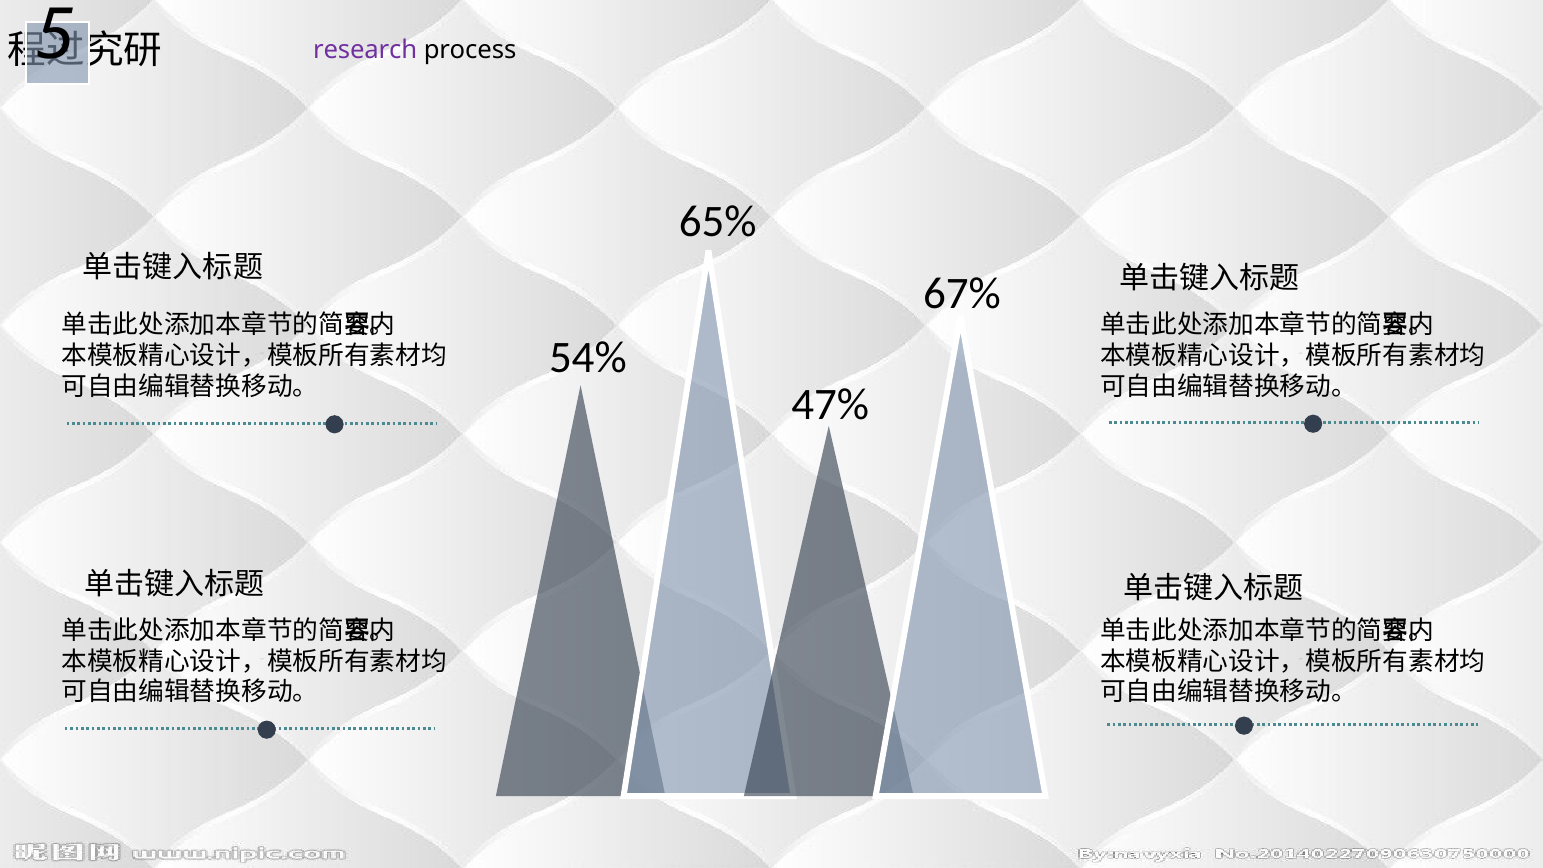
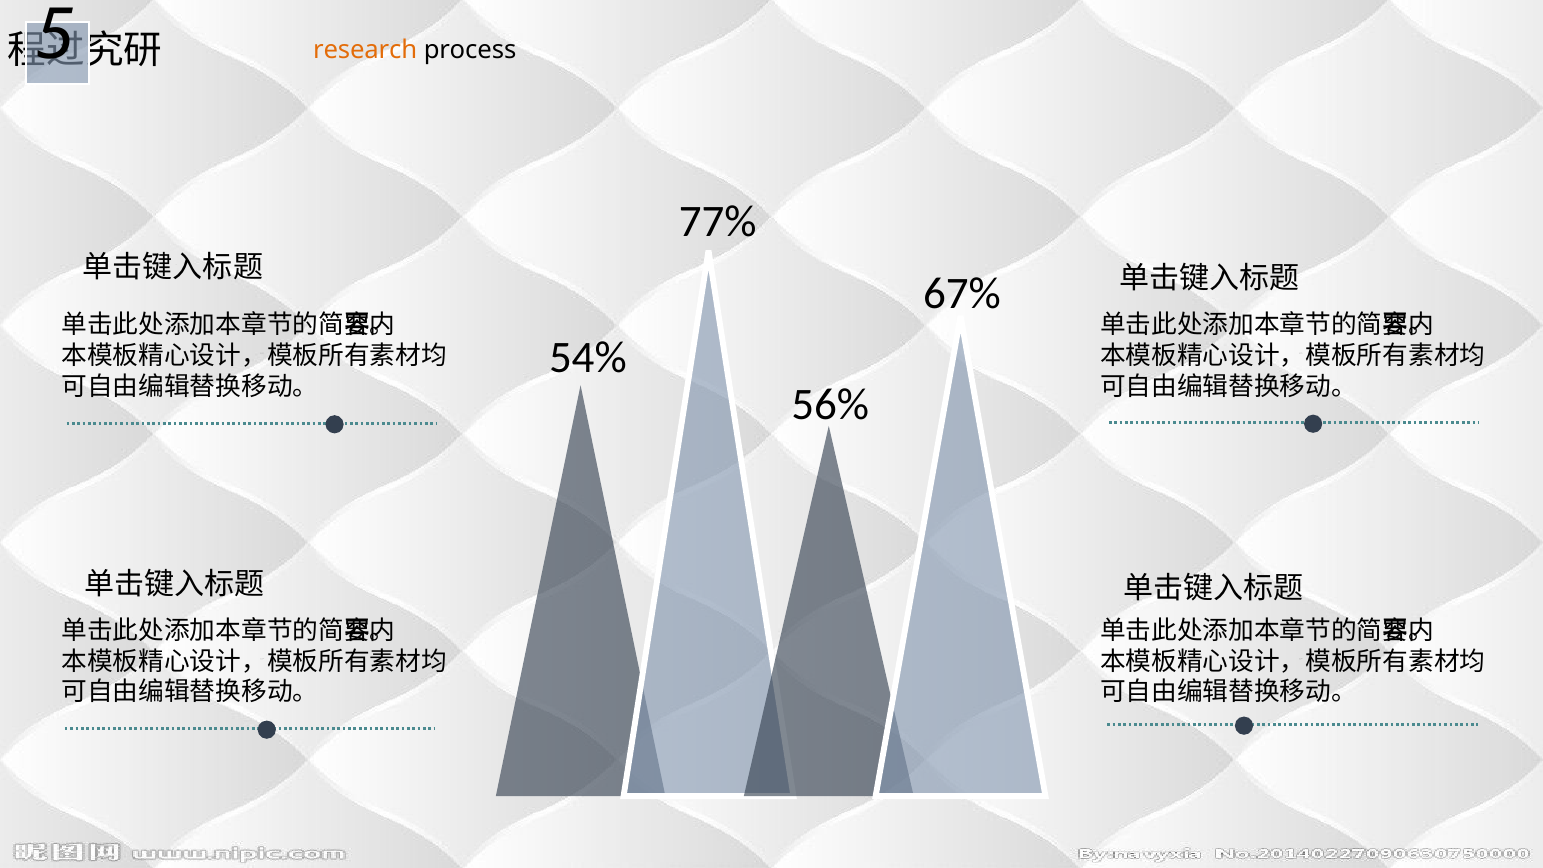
research colour: purple -> orange
65%: 65% -> 77%
47%: 47% -> 56%
